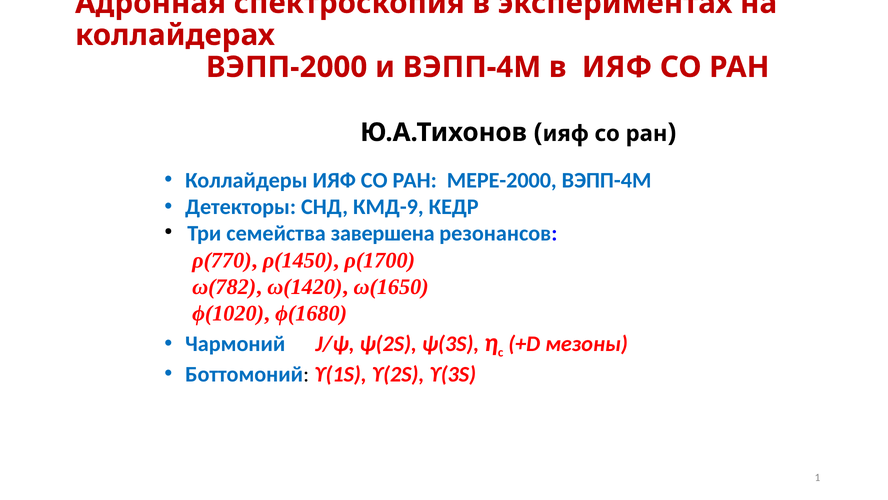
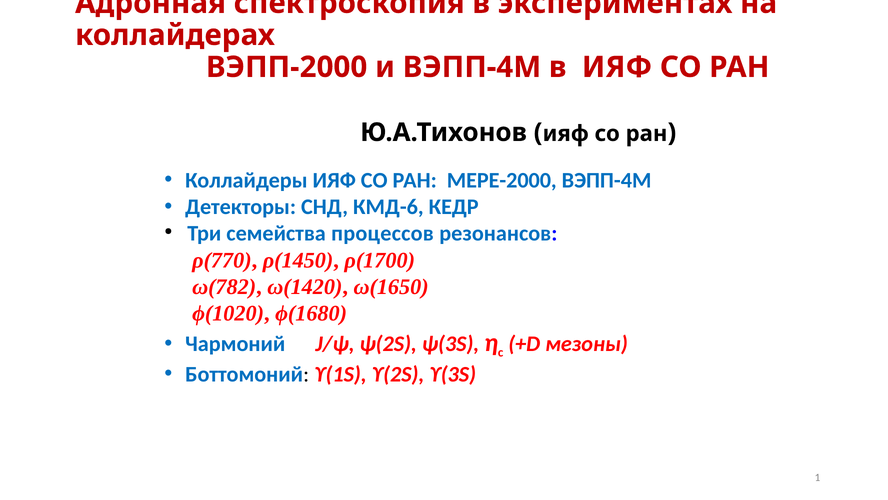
КМД-9: КМД-9 -> КМД-6
завершена: завершена -> процессов
